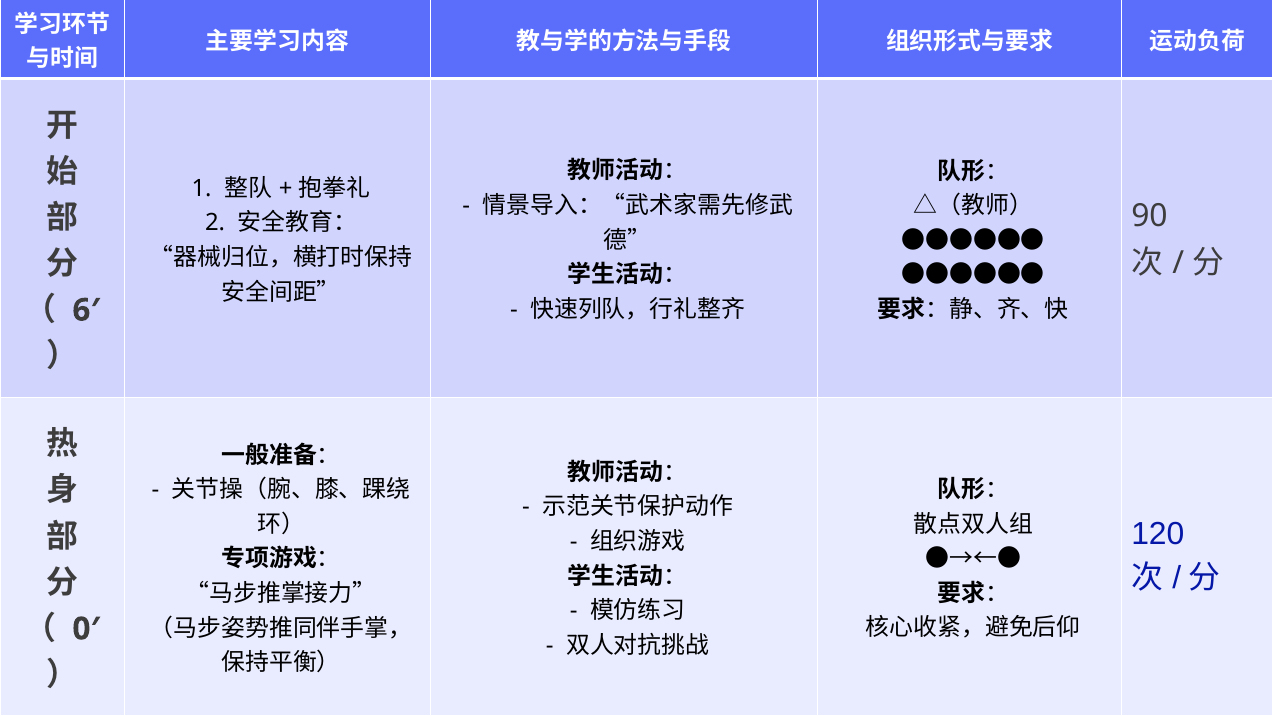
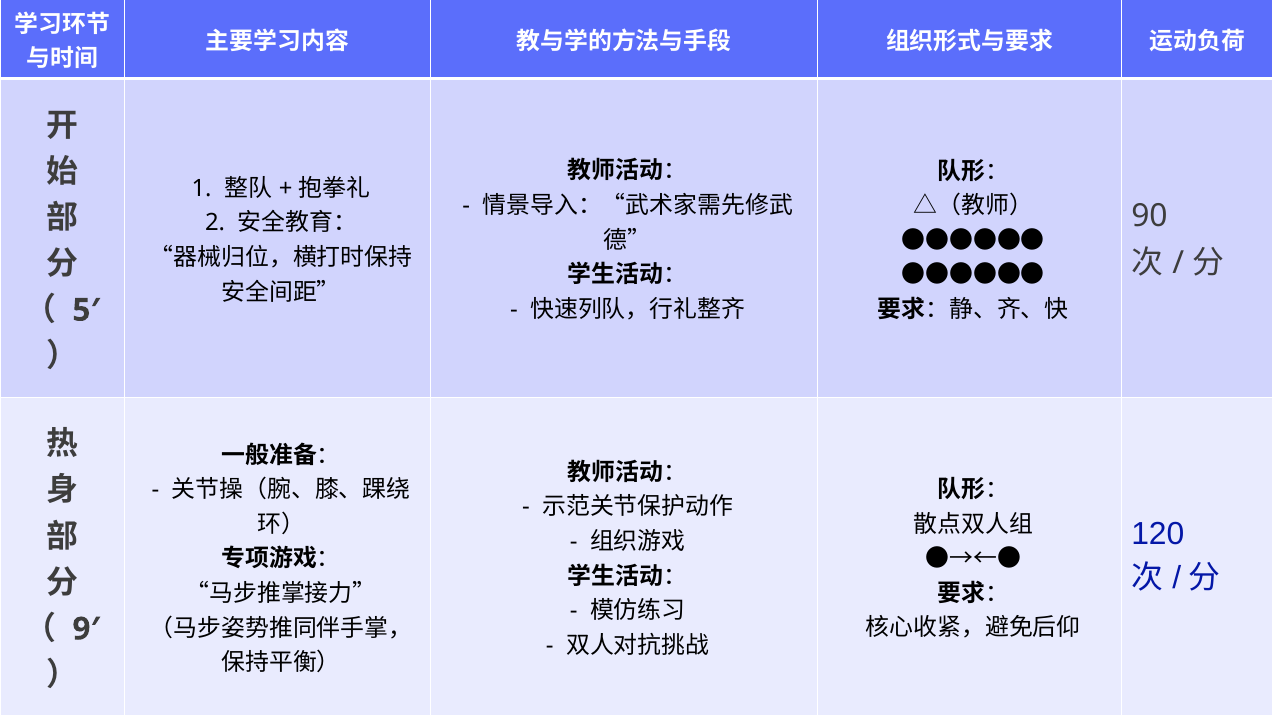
6′: 6′ -> 5′
0′: 0′ -> 9′
